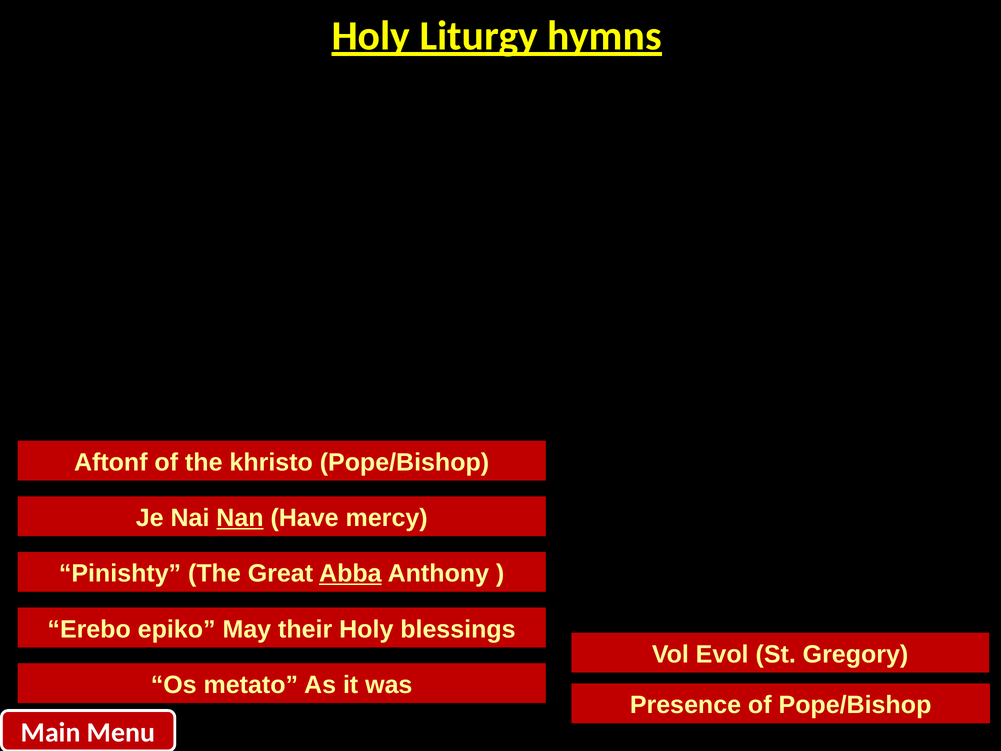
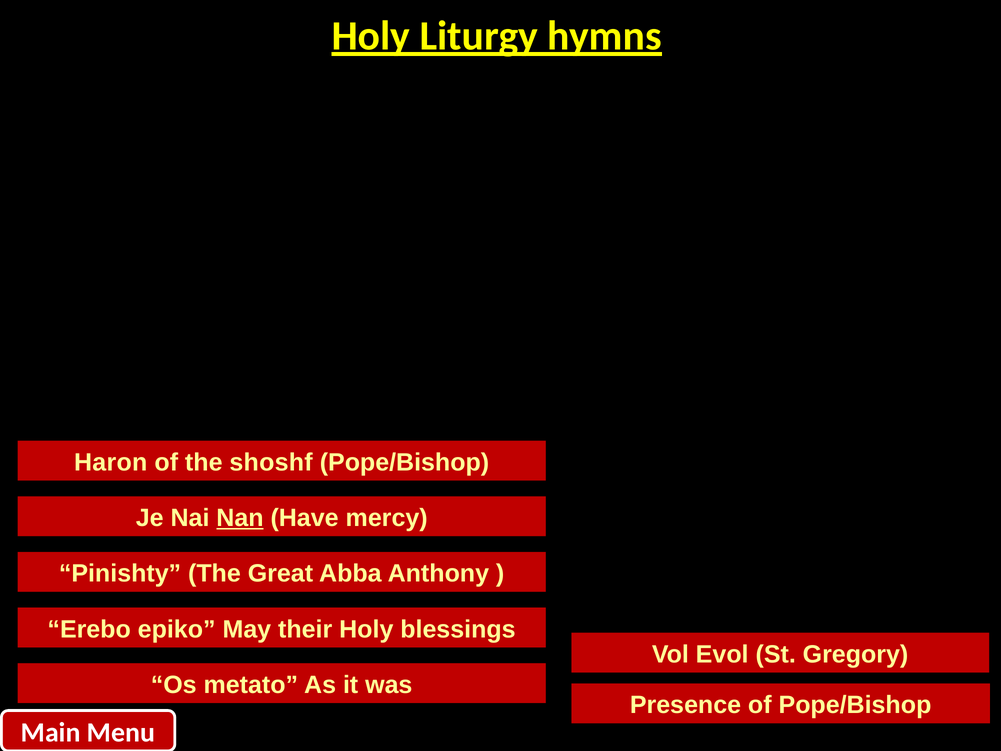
Aftonf: Aftonf -> Haron
khristo: khristo -> shoshf
Abba underline: present -> none
